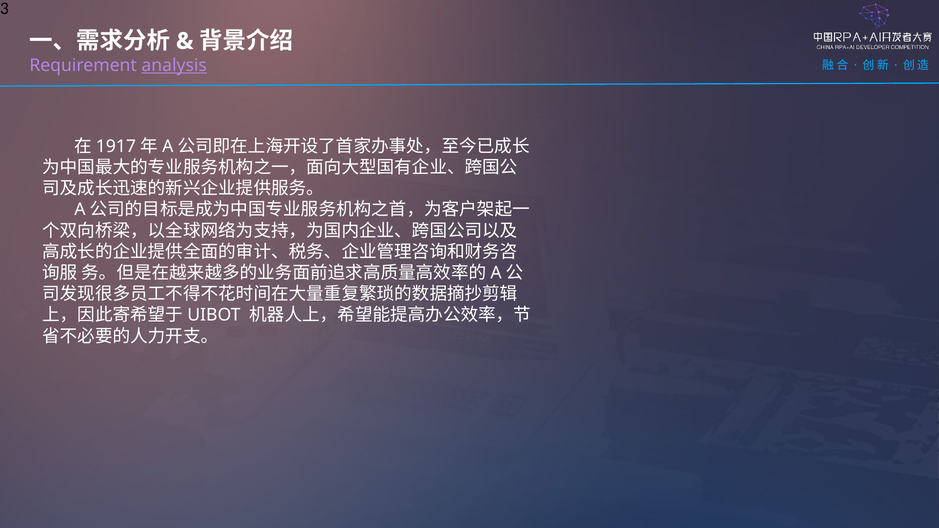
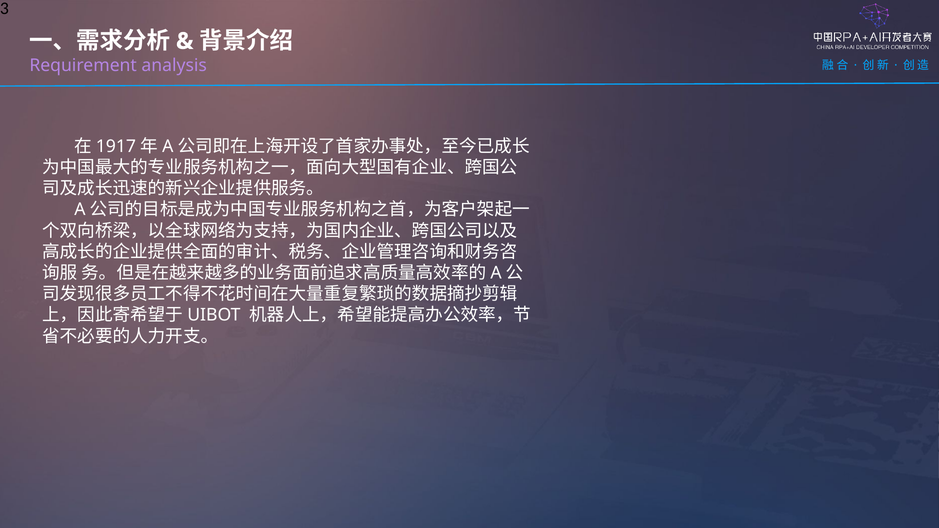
analysis underline: present -> none
